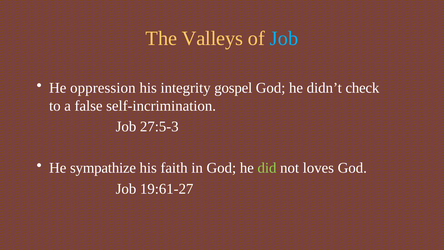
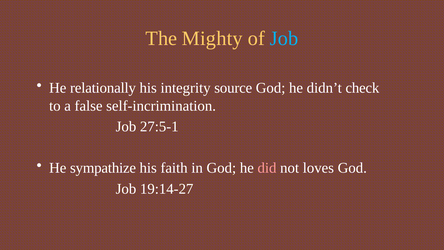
Valleys: Valleys -> Mighty
oppression: oppression -> relationally
gospel: gospel -> source
27:5-3: 27:5-3 -> 27:5-1
did colour: light green -> pink
19:61-27: 19:61-27 -> 19:14-27
